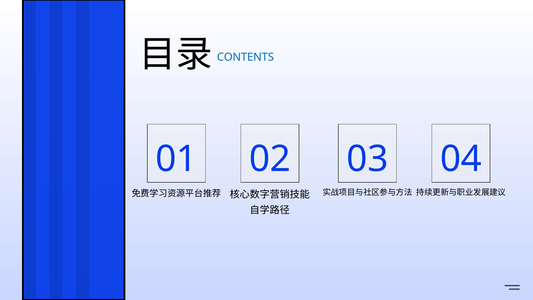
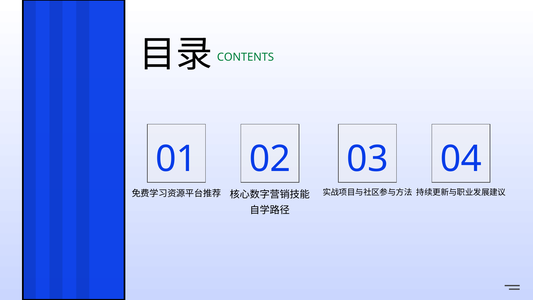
CONTENTS colour: blue -> green
